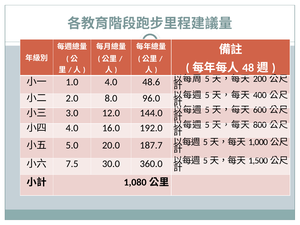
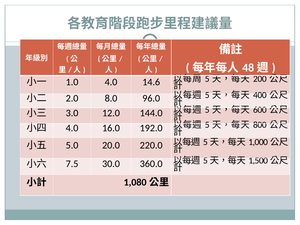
48.6: 48.6 -> 14.6
187.7: 187.7 -> 220.0
